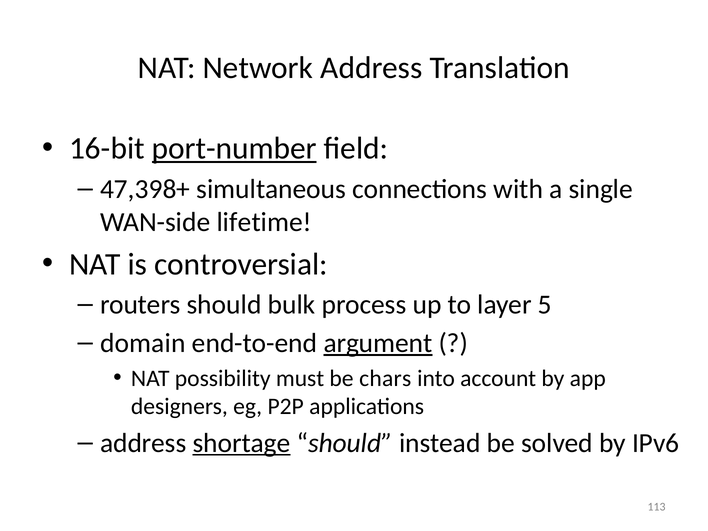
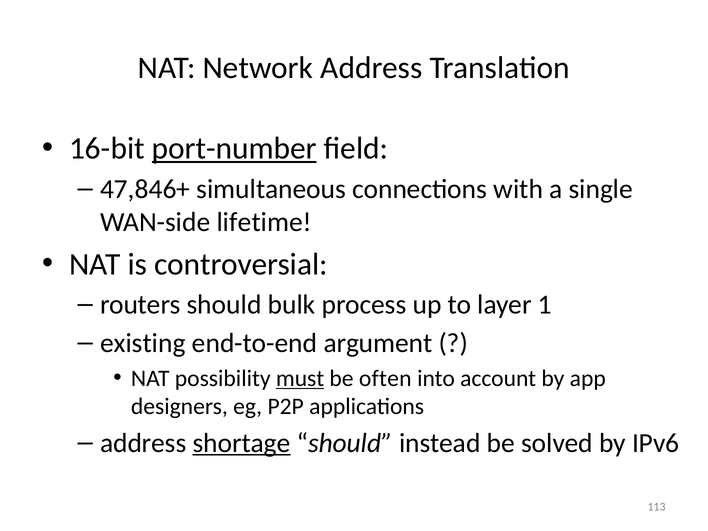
47,398+: 47,398+ -> 47,846+
5: 5 -> 1
domain: domain -> existing
argument underline: present -> none
must underline: none -> present
chars: chars -> often
